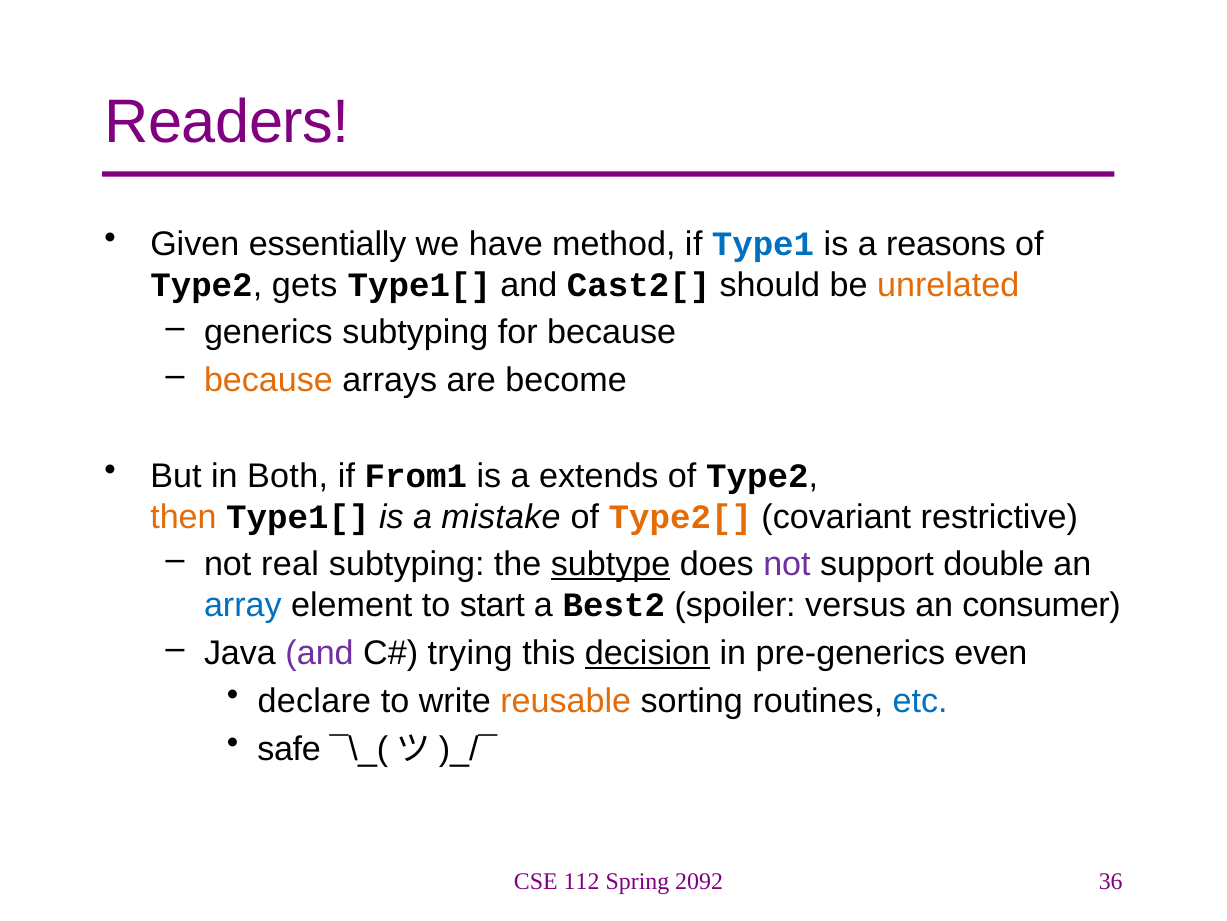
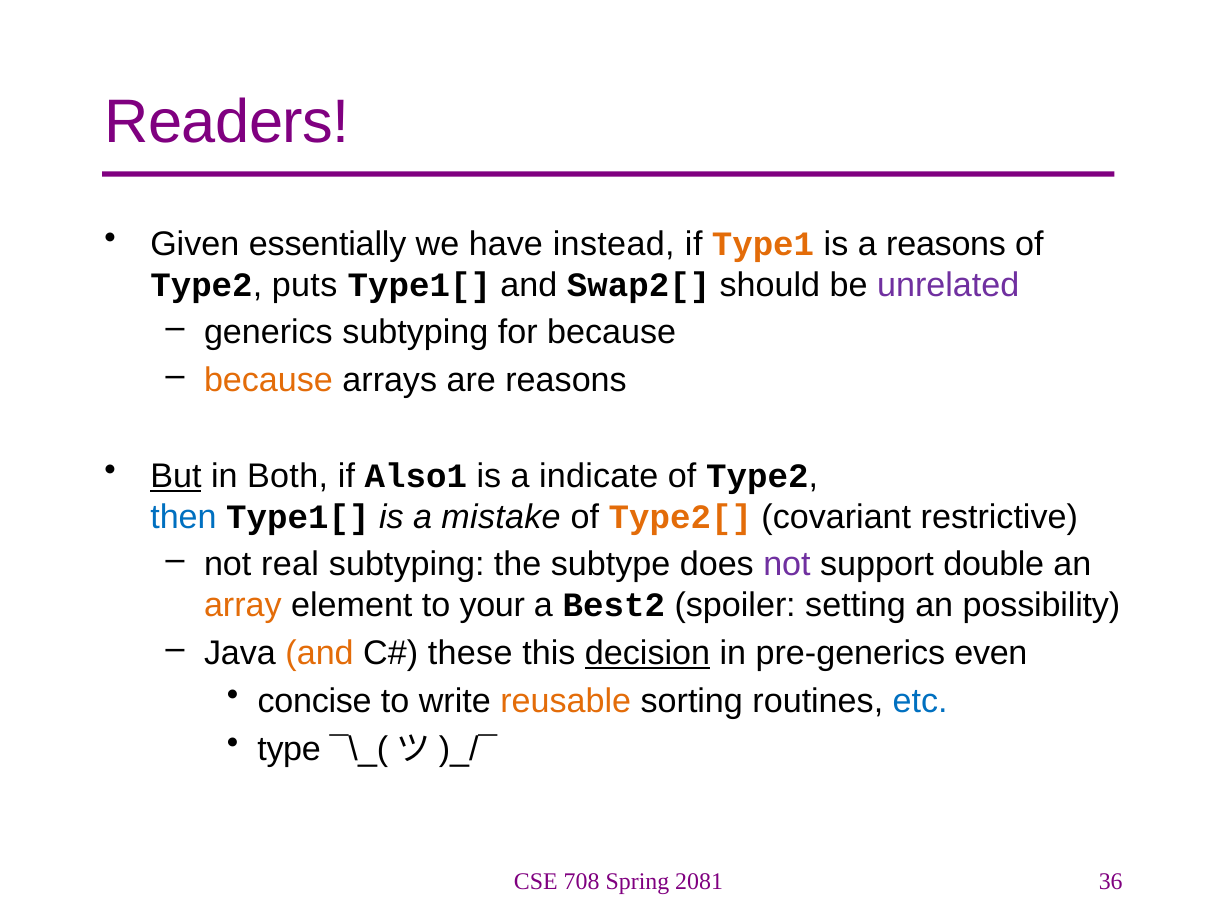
method: method -> instead
Type1 colour: blue -> orange
gets: gets -> puts
Cast2[: Cast2[ -> Swap2[
unrelated colour: orange -> purple
are become: become -> reasons
But underline: none -> present
From1: From1 -> Also1
extends: extends -> indicate
then colour: orange -> blue
subtype underline: present -> none
array colour: blue -> orange
start: start -> your
versus: versus -> setting
consumer: consumer -> possibility
and at (320, 653) colour: purple -> orange
trying: trying -> these
declare: declare -> concise
safe: safe -> type
112: 112 -> 708
2092: 2092 -> 2081
